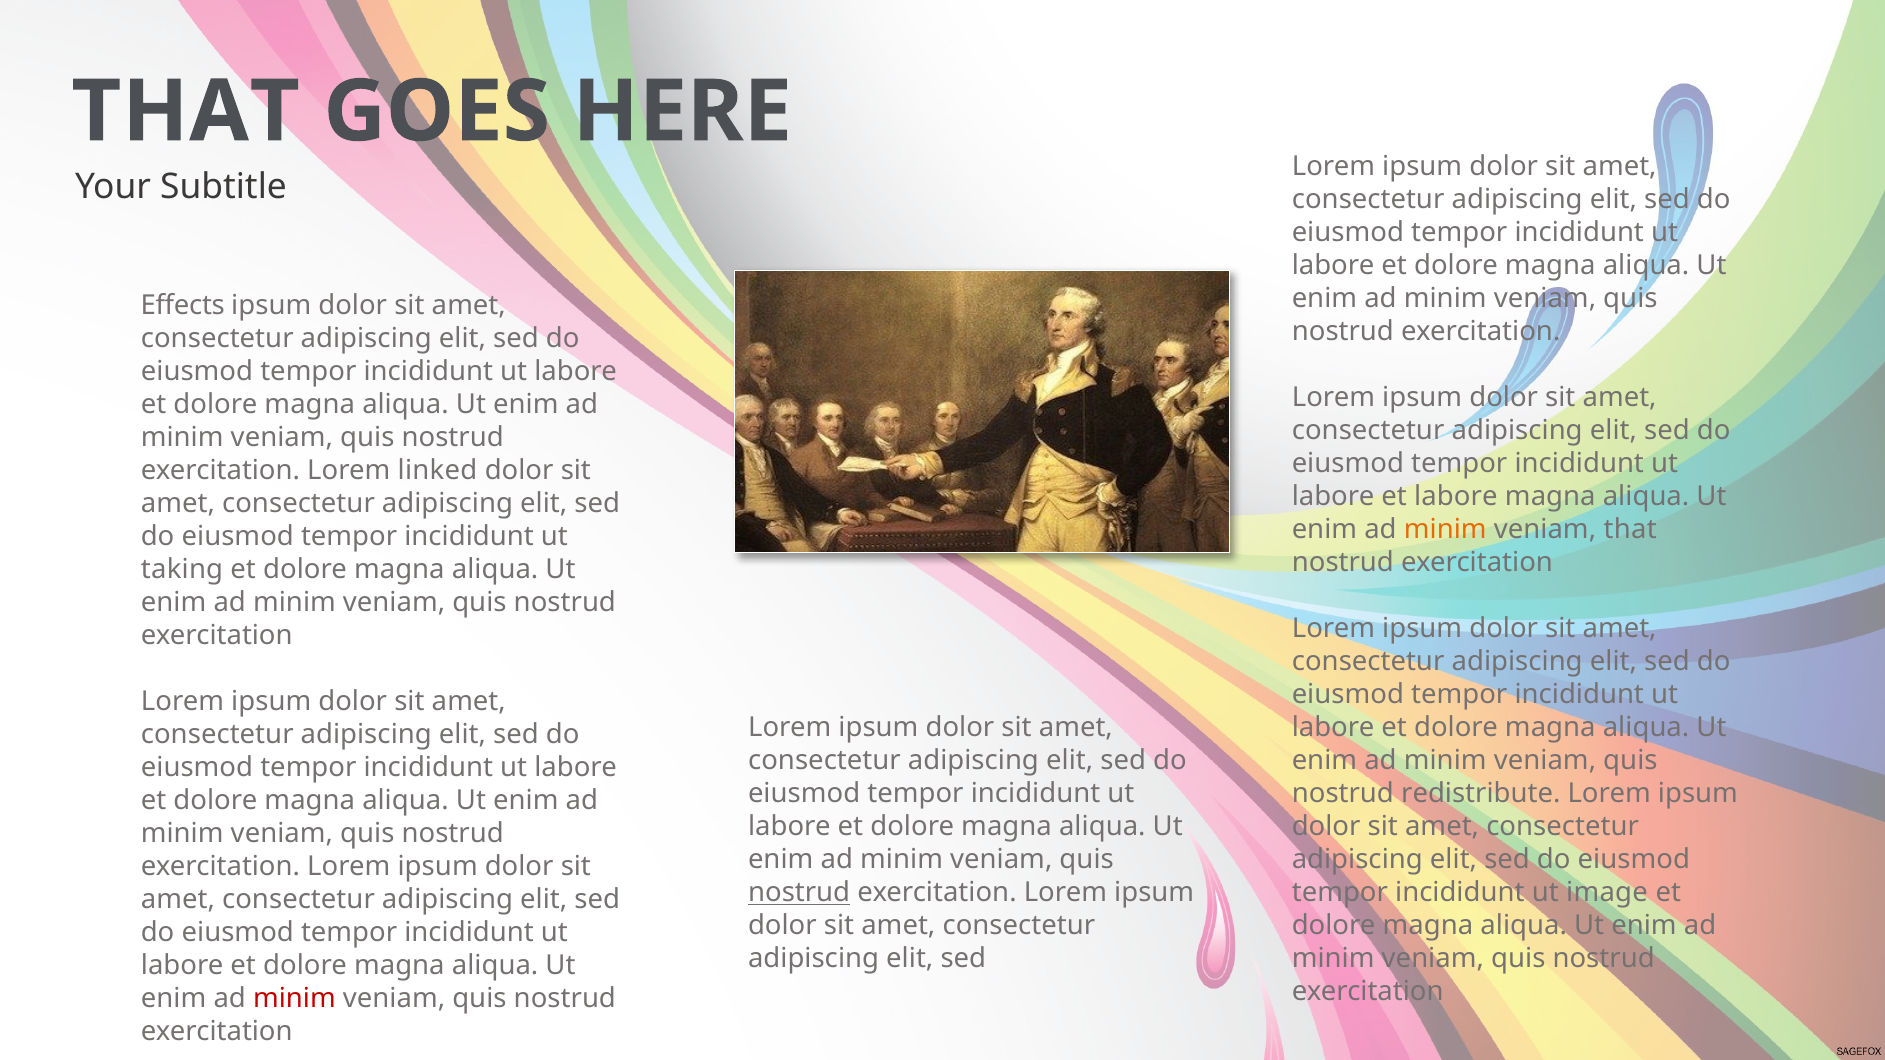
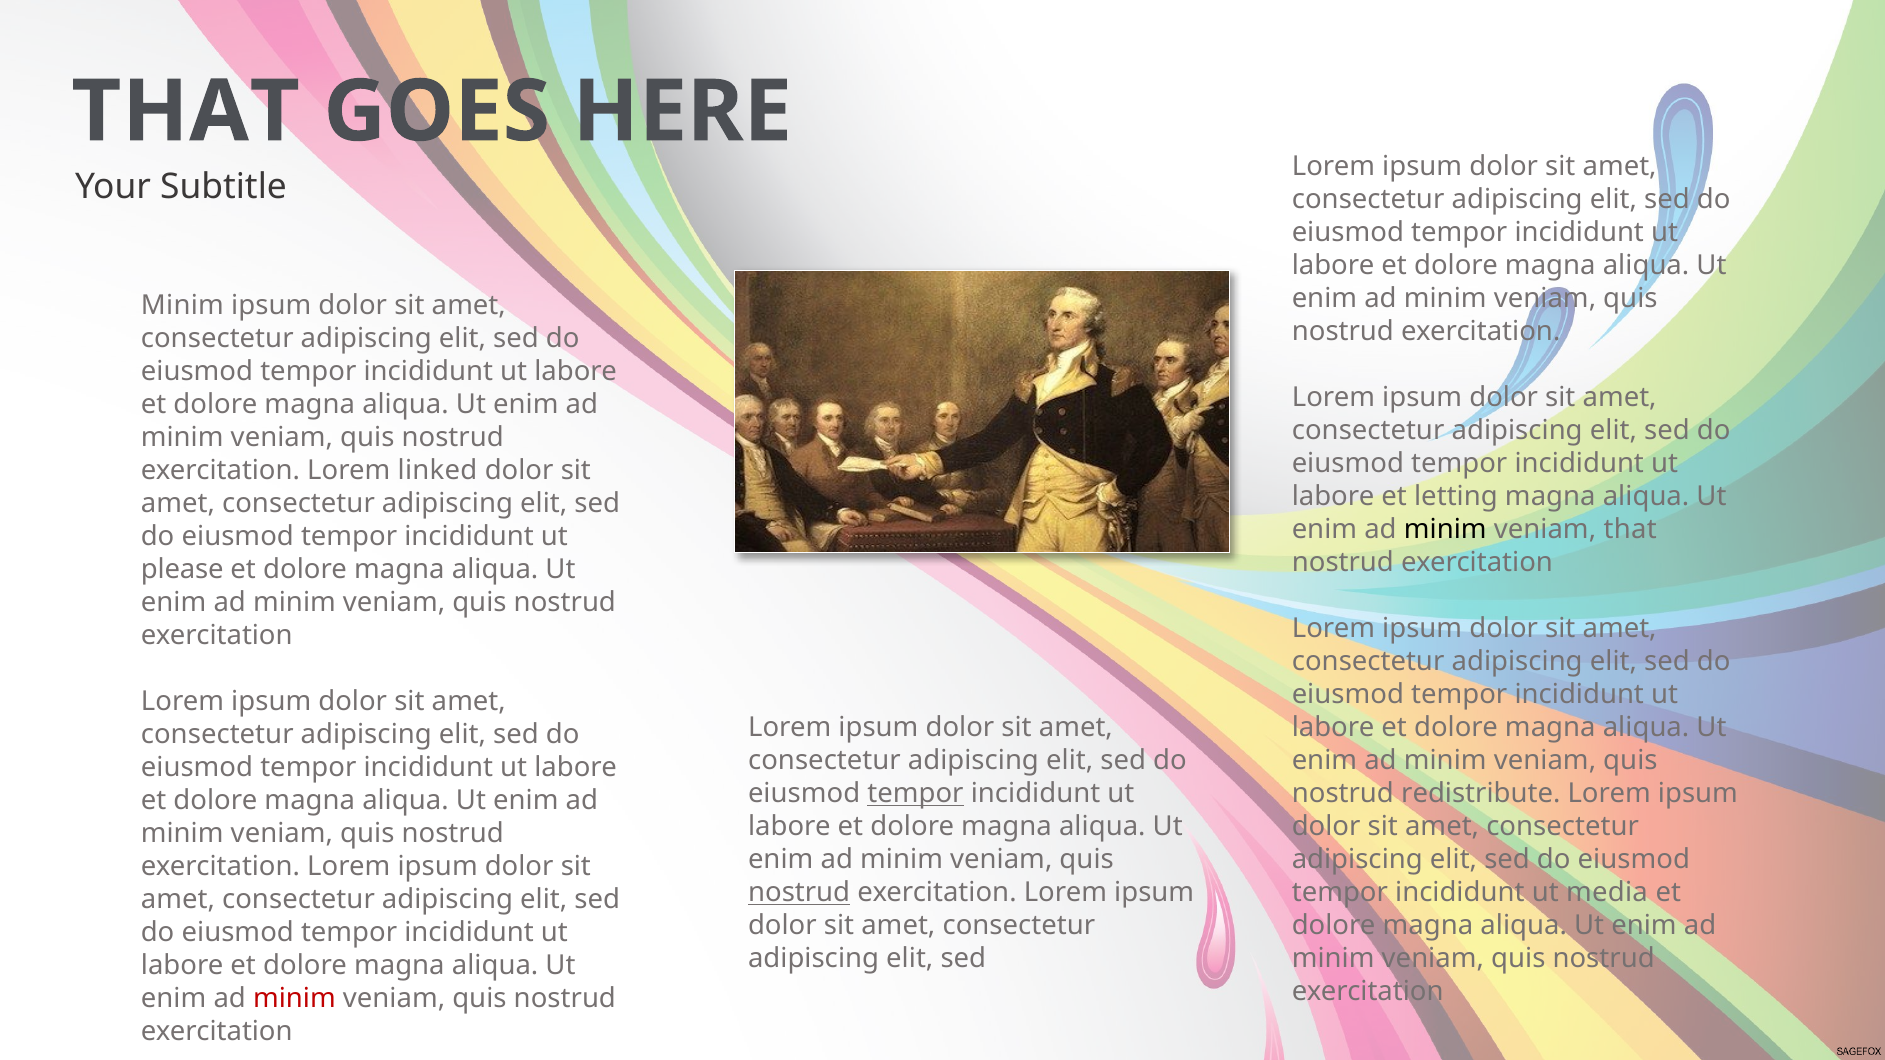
Effects at (183, 305): Effects -> Minim
et labore: labore -> letting
minim at (1445, 530) colour: orange -> black
taking: taking -> please
tempor at (916, 794) underline: none -> present
image: image -> media
